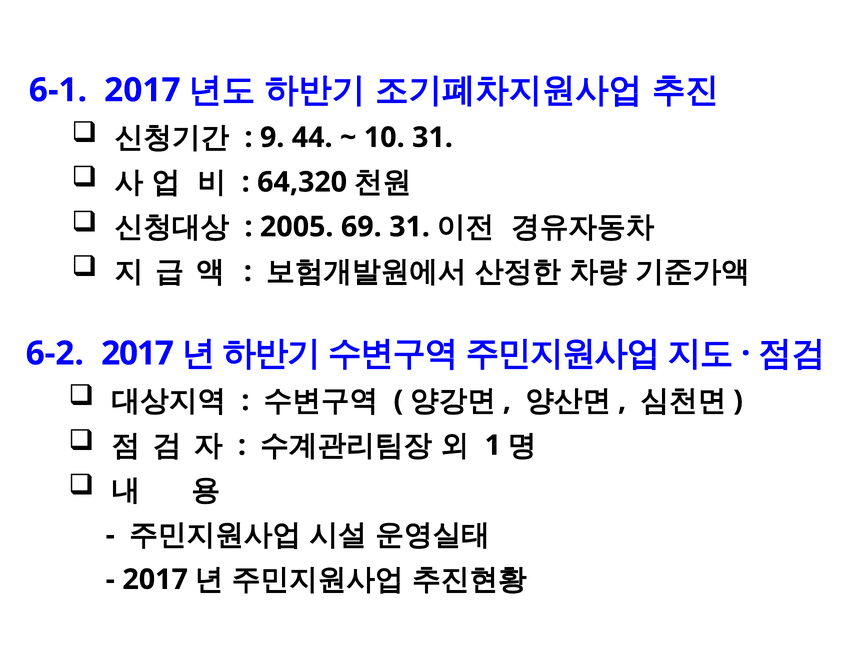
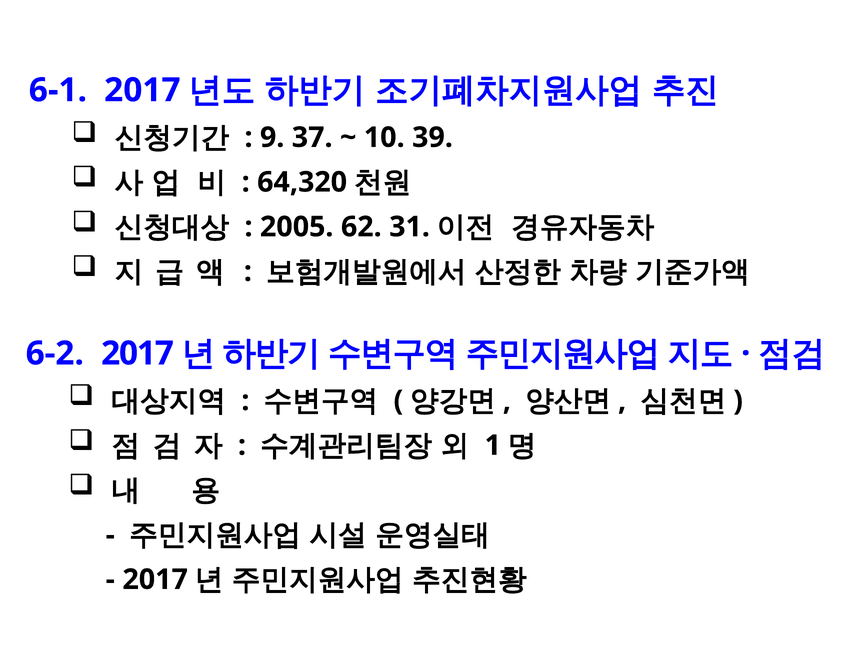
44: 44 -> 37
10 31: 31 -> 39
69: 69 -> 62
